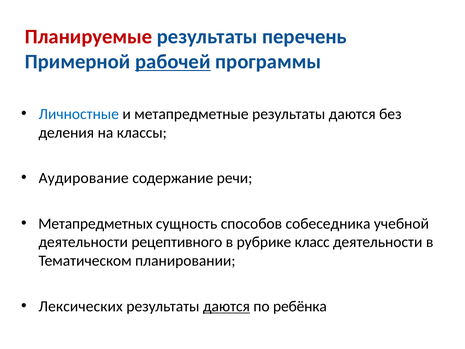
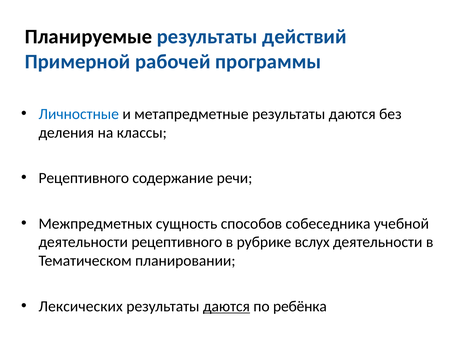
Планируемые colour: red -> black
перечень: перечень -> действий
рабочей underline: present -> none
Аудирование at (84, 178): Аудирование -> Рецептивного
Метапредметных: Метапредметных -> Межпредметных
класс: класс -> вслух
